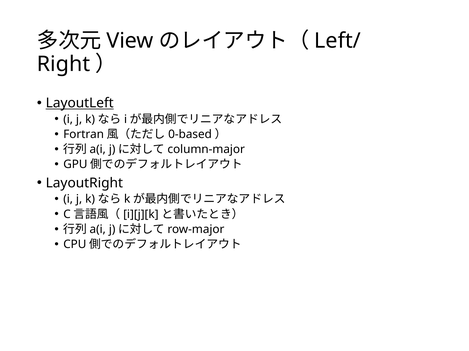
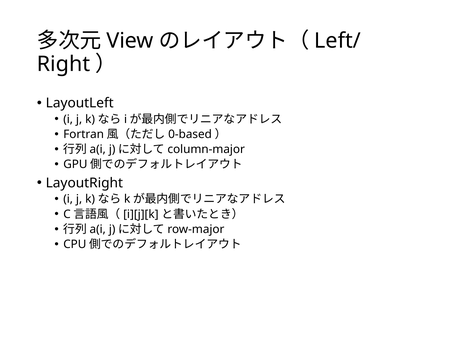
LayoutLeft underline: present -> none
